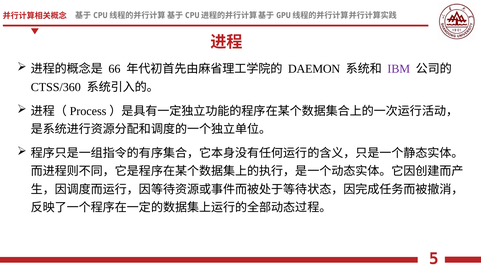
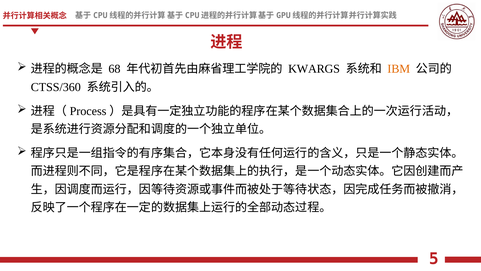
66: 66 -> 68
DAEMON: DAEMON -> KWARGS
IBM colour: purple -> orange
